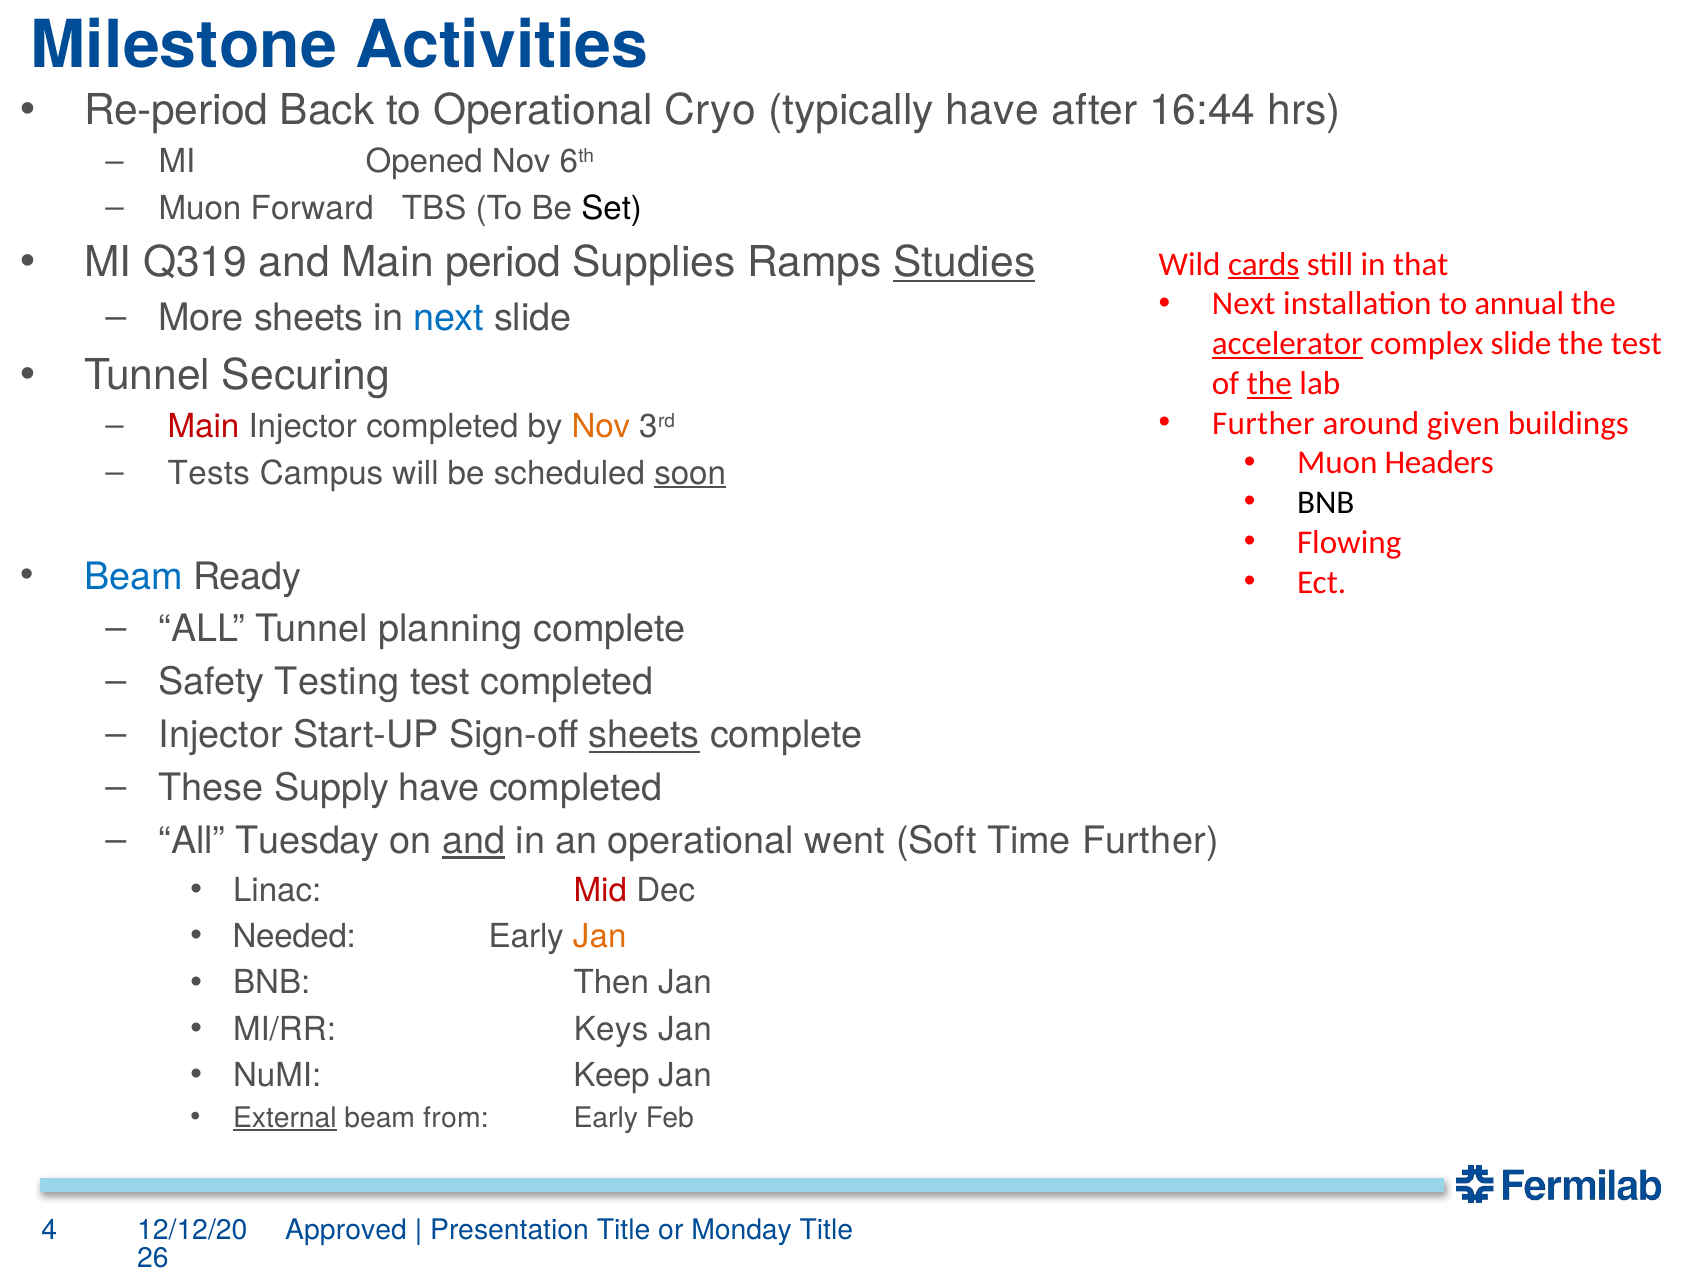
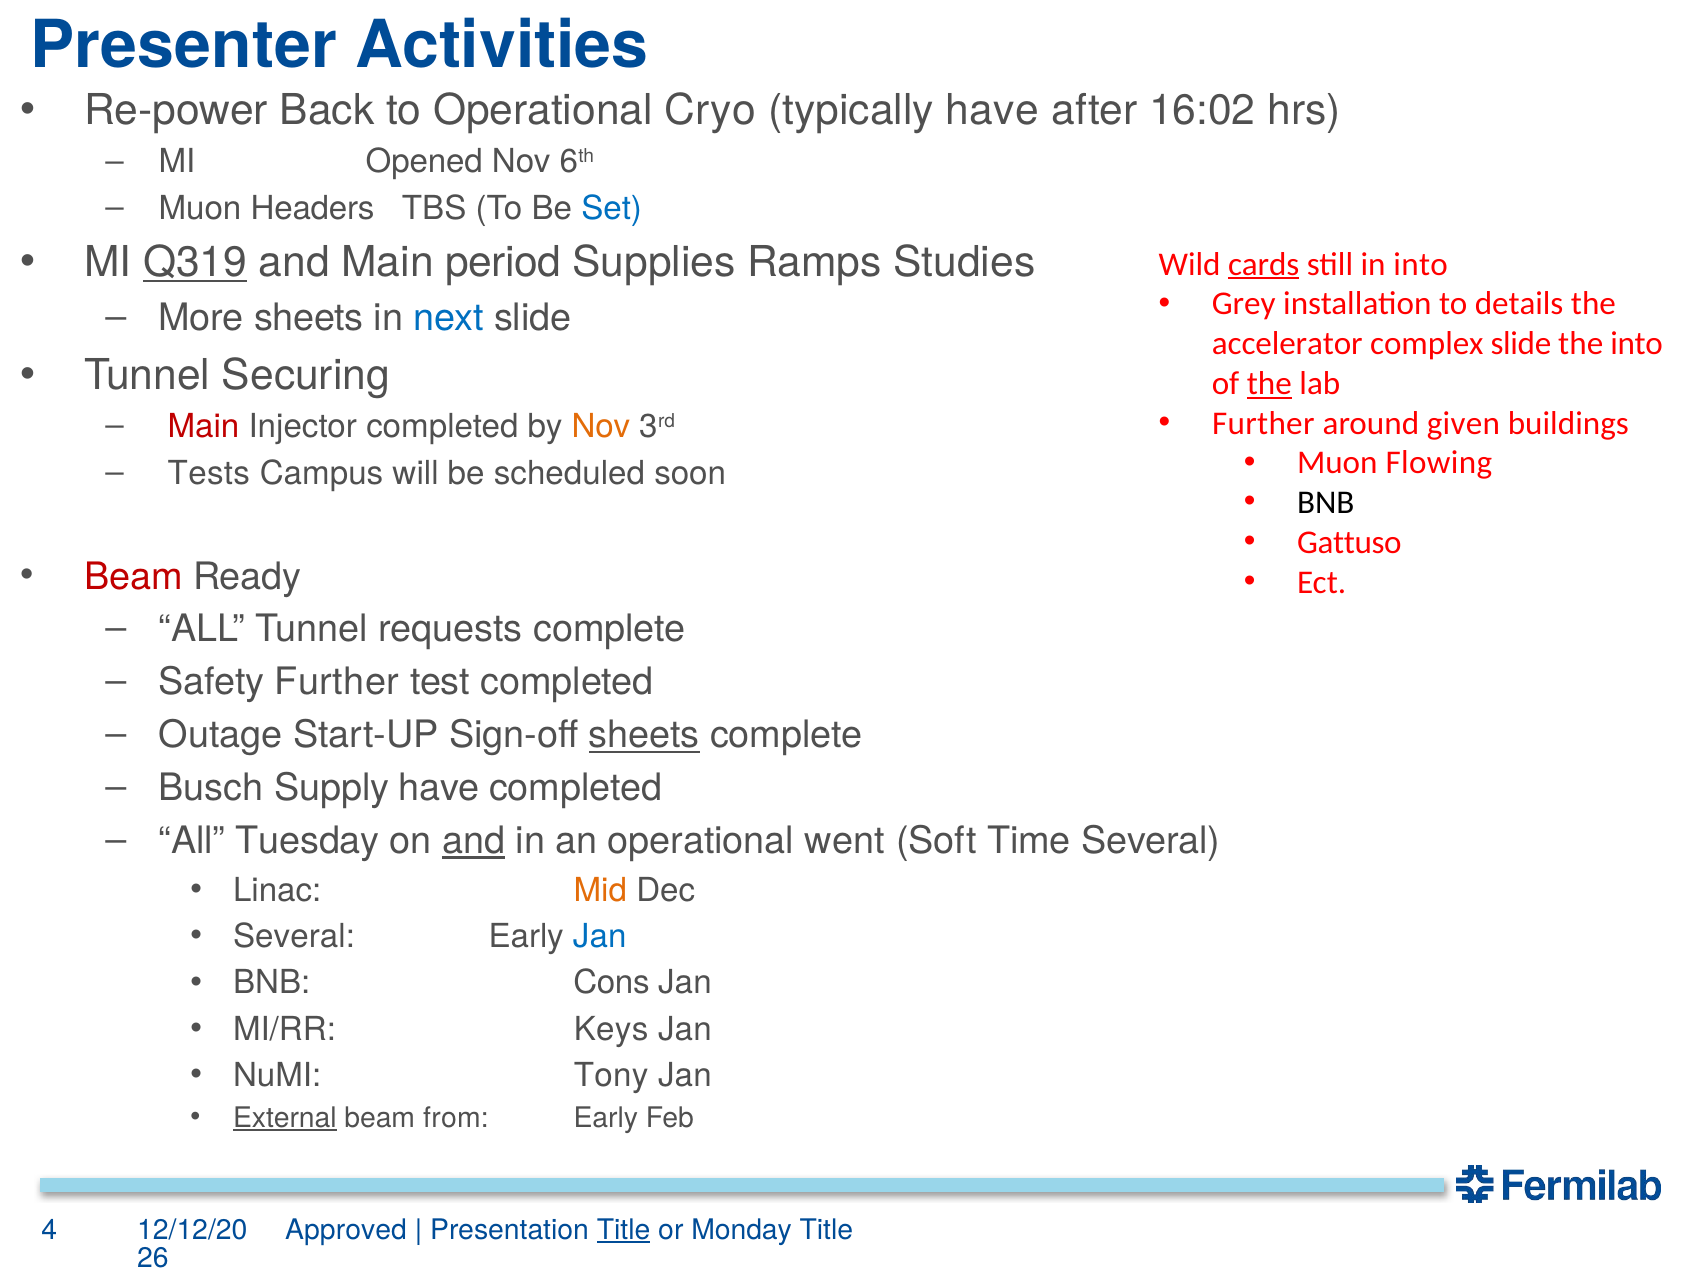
Milestone: Milestone -> Presenter
Re-period: Re-period -> Re-power
16:44: 16:44 -> 16:02
Forward: Forward -> Headers
Set colour: black -> blue
Q319 underline: none -> present
Studies underline: present -> none
in that: that -> into
Next at (1244, 304): Next -> Grey
annual: annual -> details
accelerator underline: present -> none
the test: test -> into
Headers: Headers -> Flowing
soon underline: present -> none
Flowing: Flowing -> Gattuso
Beam at (133, 577) colour: blue -> red
planning: planning -> requests
Safety Testing: Testing -> Further
Injector at (221, 736): Injector -> Outage
These: These -> Busch
Time Further: Further -> Several
Mid colour: red -> orange
Needed at (294, 937): Needed -> Several
Jan at (600, 937) colour: orange -> blue
Then: Then -> Cons
Keep: Keep -> Tony
Title at (624, 1230) underline: none -> present
